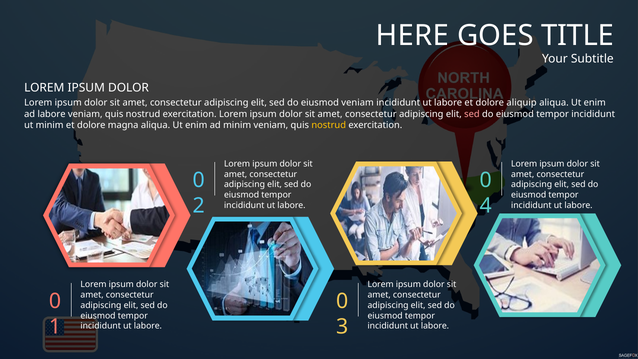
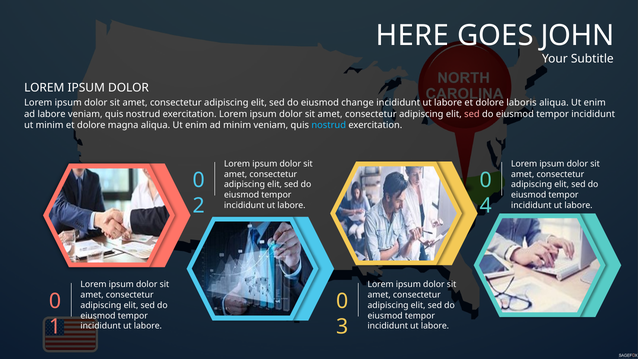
TITLE: TITLE -> JOHN
eiusmod veniam: veniam -> change
aliquip: aliquip -> laboris
nostrud at (329, 125) colour: yellow -> light blue
